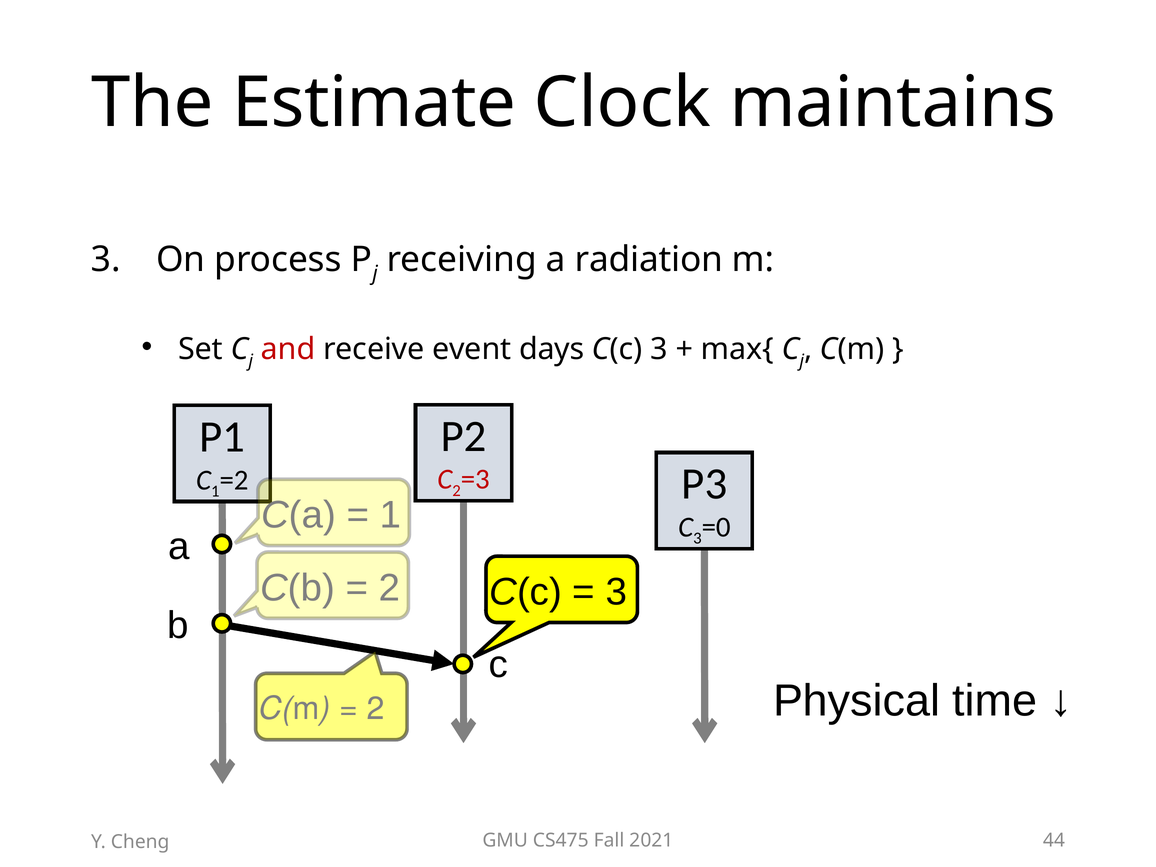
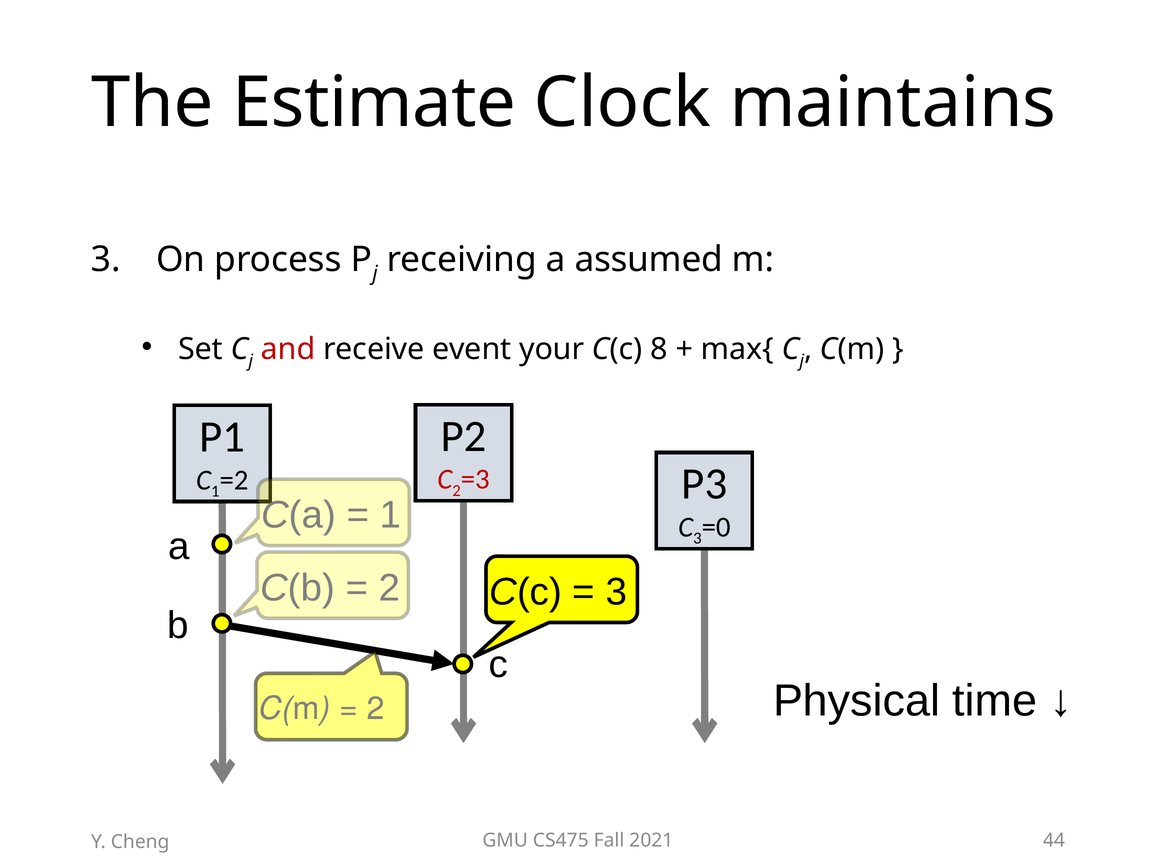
radiation: radiation -> assumed
days: days -> your
3 at (659, 349): 3 -> 8
